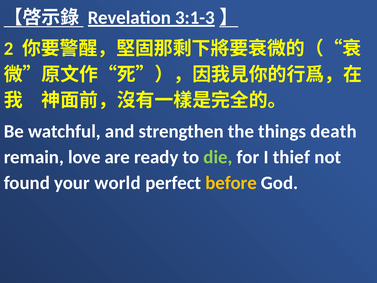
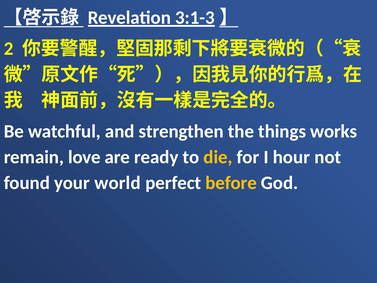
death: death -> works
die colour: light green -> yellow
thief: thief -> hour
